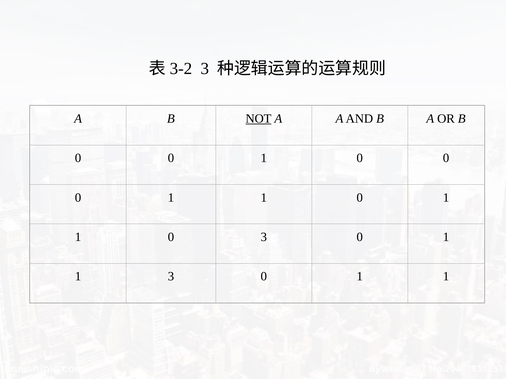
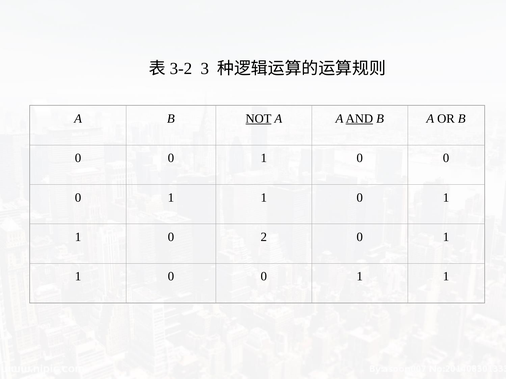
AND underline: none -> present
0 3: 3 -> 2
3 at (171, 277): 3 -> 0
